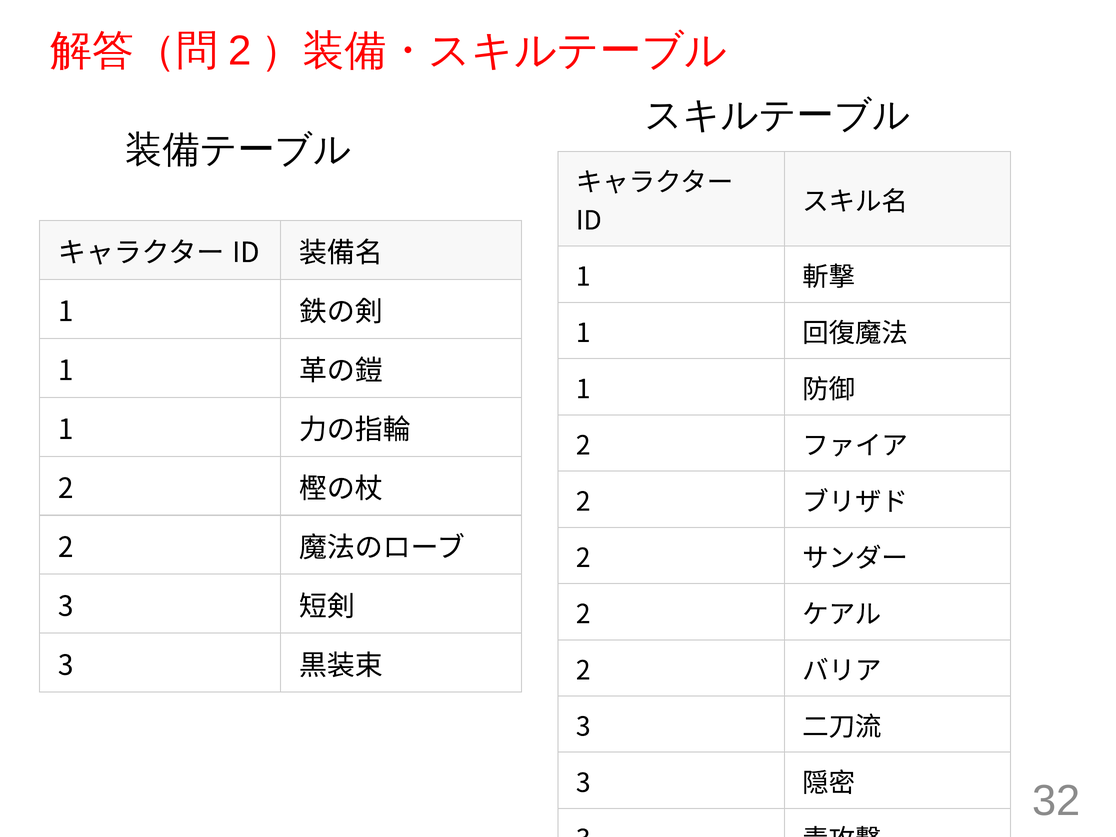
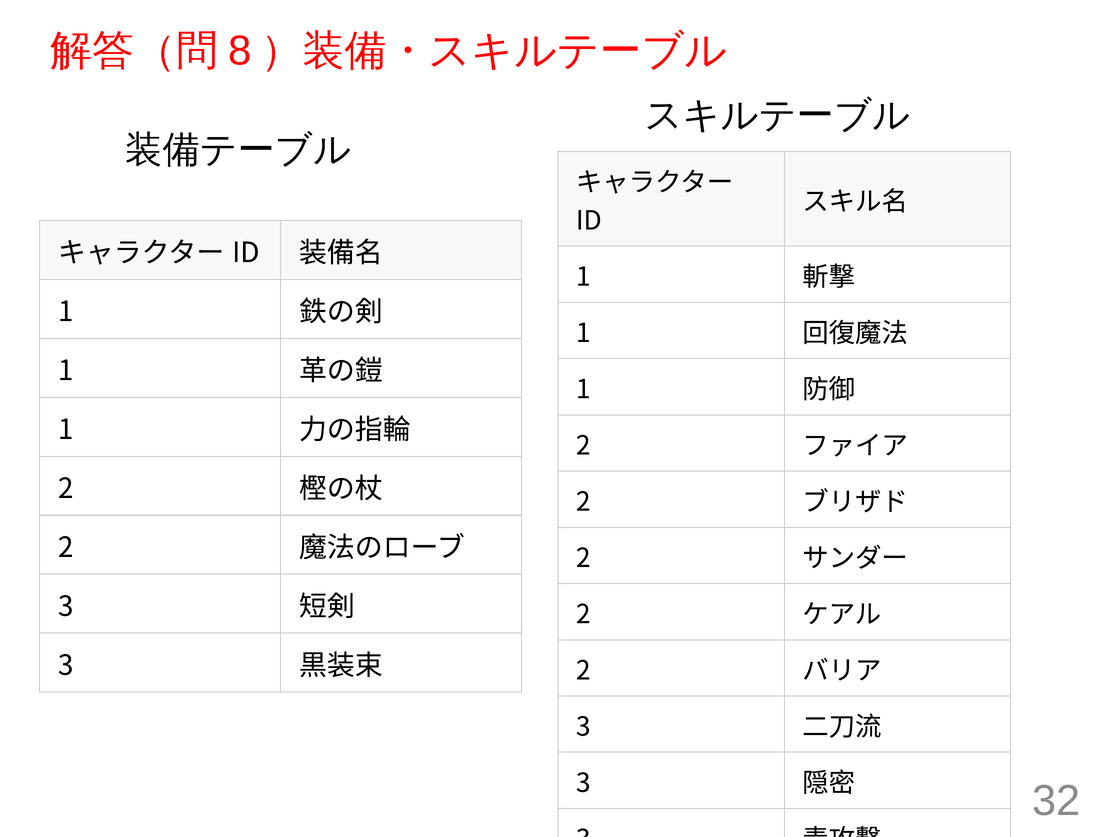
2 at (240, 51): 2 -> 8
